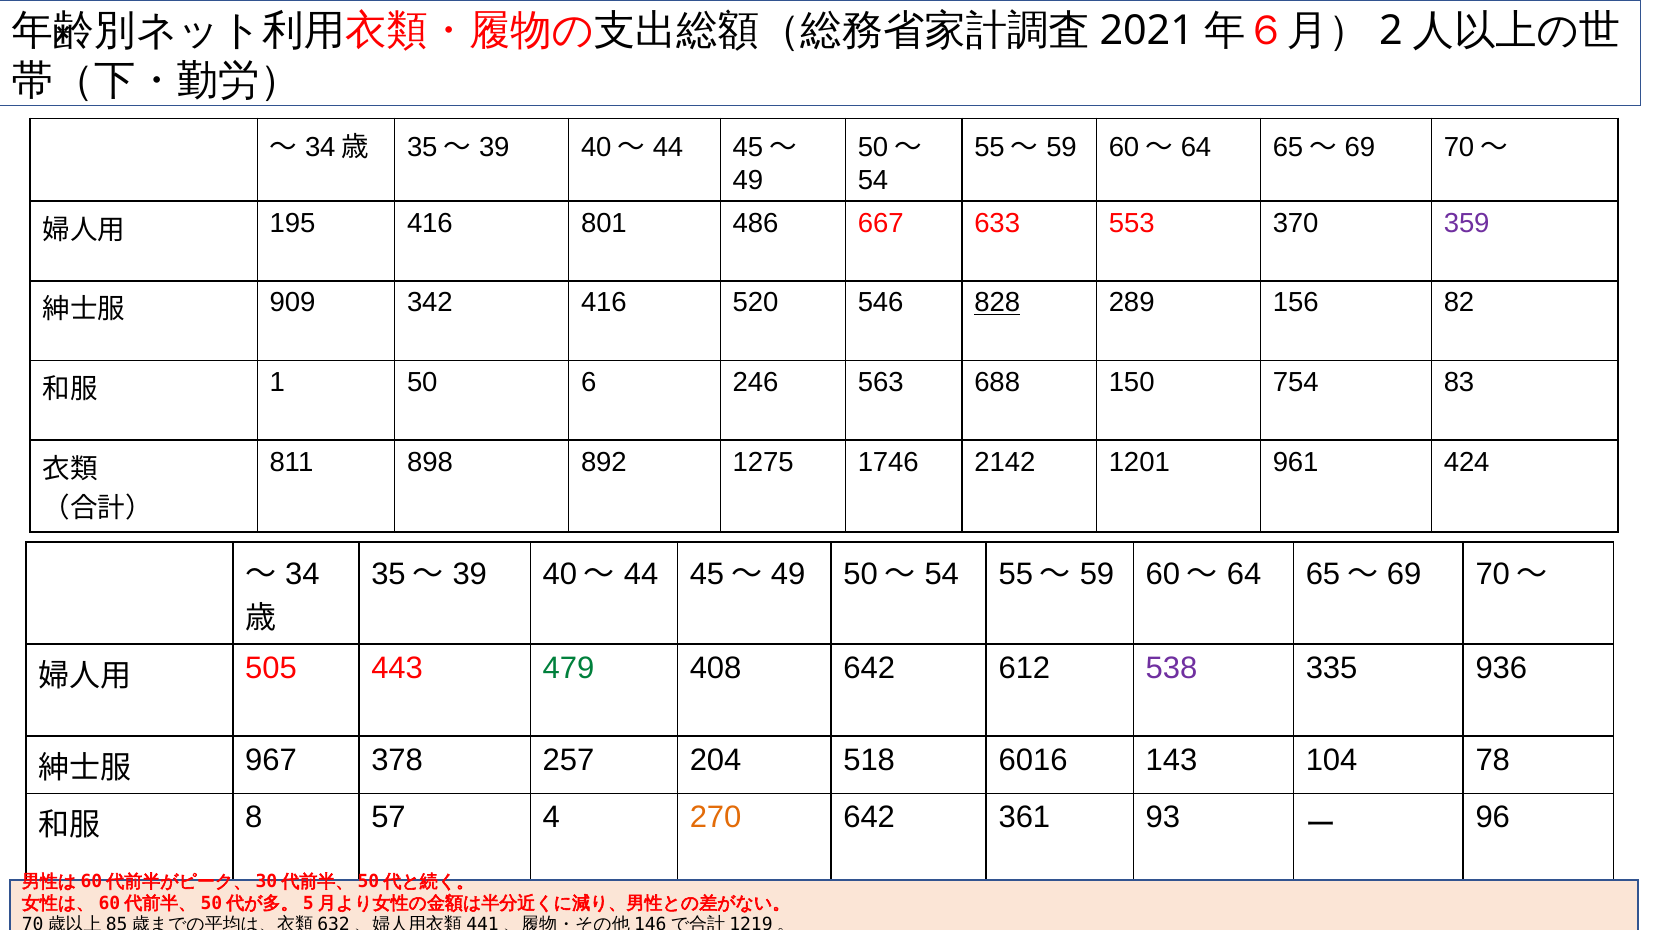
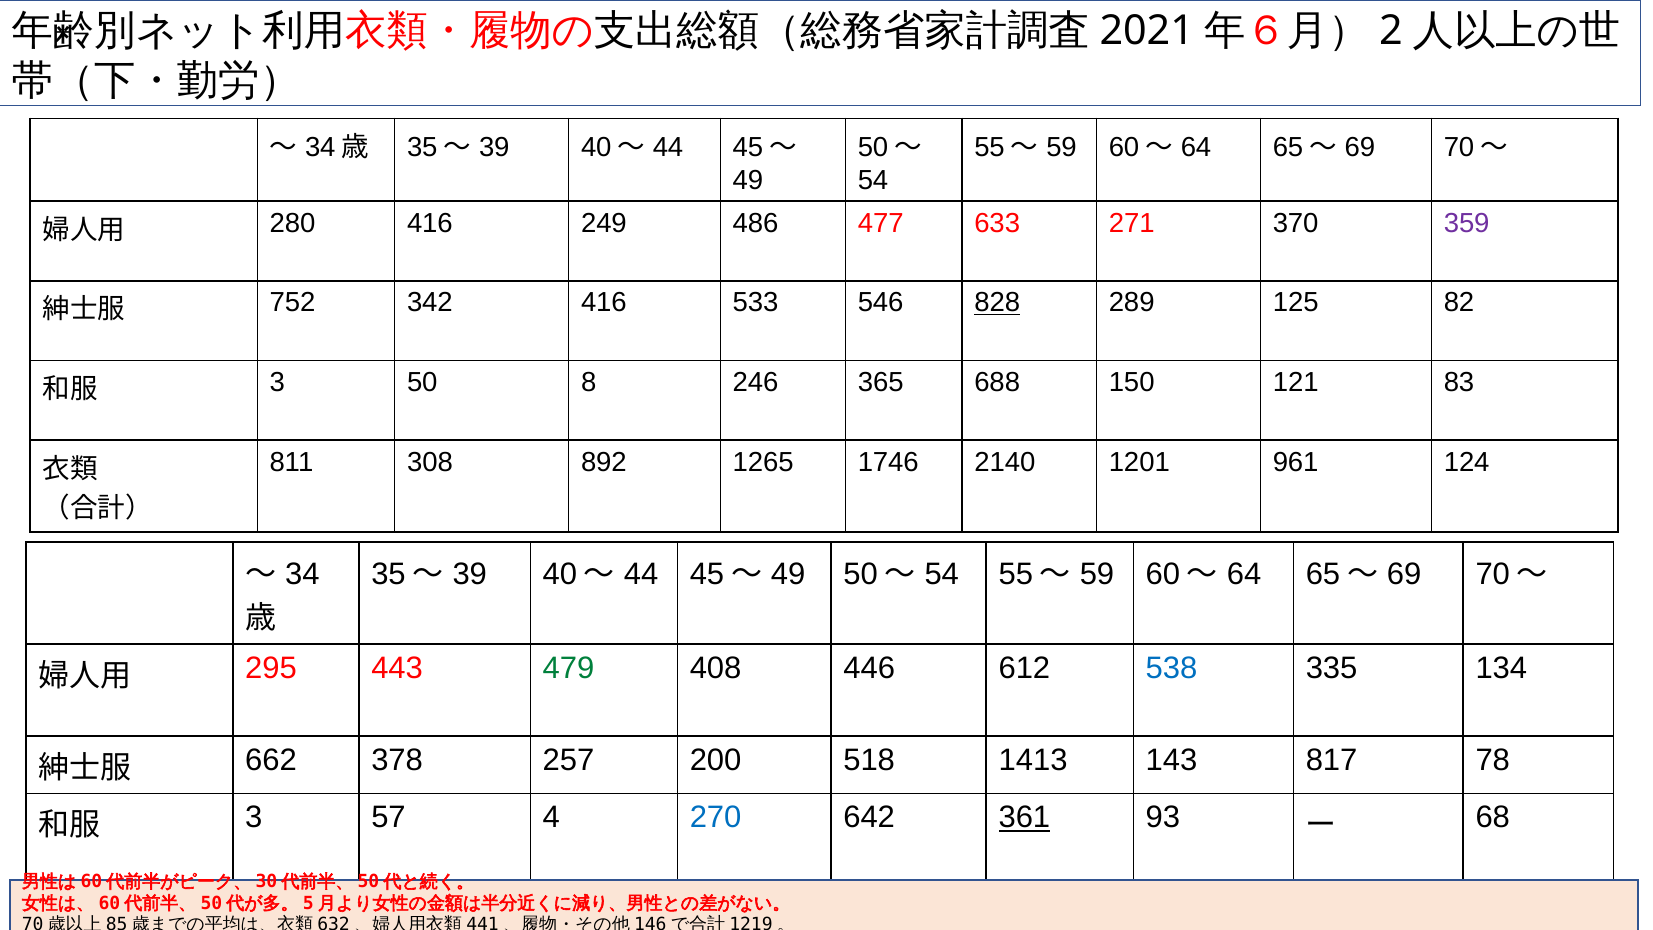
195: 195 -> 280
801: 801 -> 249
667: 667 -> 477
553: 553 -> 271
909: 909 -> 752
520: 520 -> 533
156: 156 -> 125
1 at (277, 382): 1 -> 3
6: 6 -> 8
563: 563 -> 365
754: 754 -> 121
898: 898 -> 308
1275: 1275 -> 1265
2142: 2142 -> 2140
424: 424 -> 124
505: 505 -> 295
408 642: 642 -> 446
538 colour: purple -> blue
936: 936 -> 134
967: 967 -> 662
204: 204 -> 200
6016: 6016 -> 1413
104: 104 -> 817
8 at (254, 817): 8 -> 3
270 colour: orange -> blue
361 underline: none -> present
96: 96 -> 68
